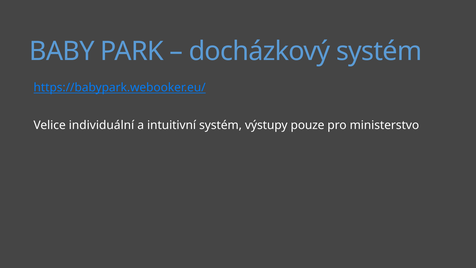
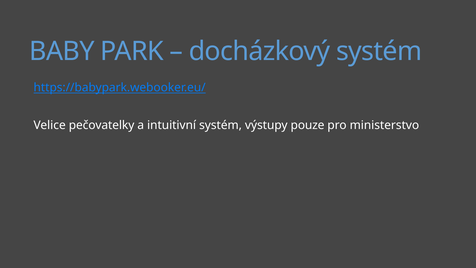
individuální: individuální -> pečovatelky
